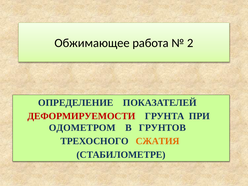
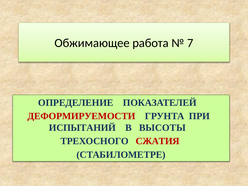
2: 2 -> 7
ОДОМЕТРОМ: ОДОМЕТРОМ -> ИСПЫТАНИЙ
ГРУНТОВ: ГРУНТОВ -> ВЫСОТЫ
СЖАТИЯ colour: orange -> red
